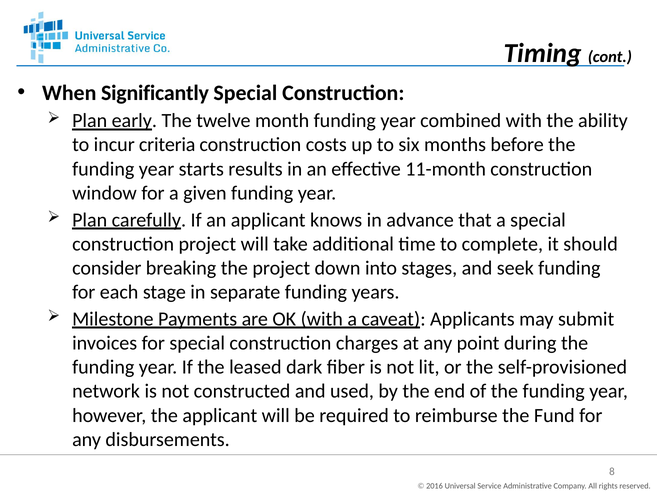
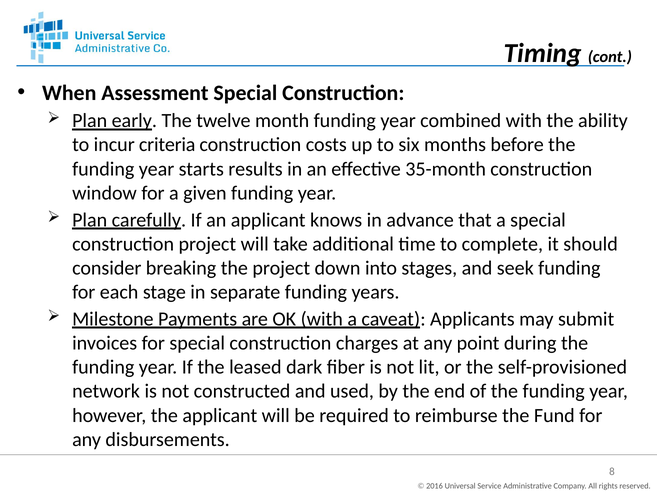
Significantly: Significantly -> Assessment
11-month: 11-month -> 35-month
